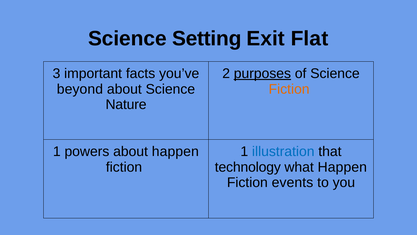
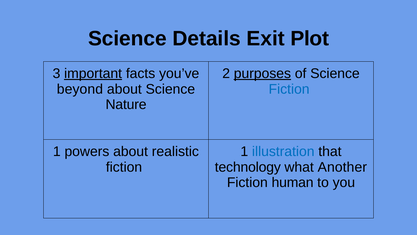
Setting: Setting -> Details
Flat: Flat -> Plot
important underline: none -> present
Fiction at (289, 89) colour: orange -> blue
about happen: happen -> realistic
what Happen: Happen -> Another
events: events -> human
